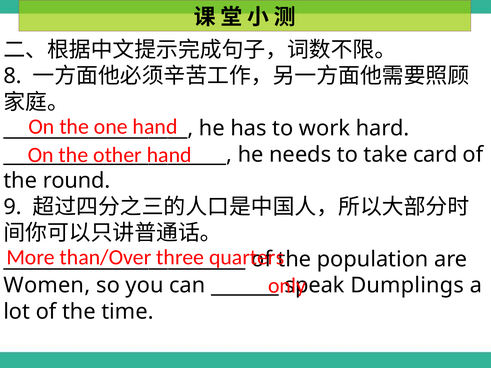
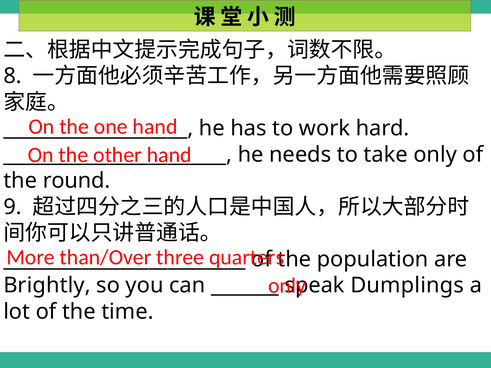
take card: card -> only
Women: Women -> Brightly
